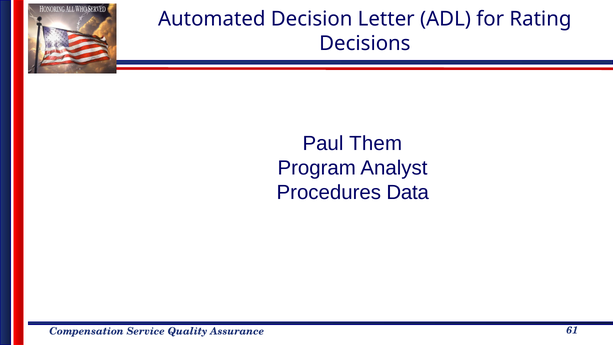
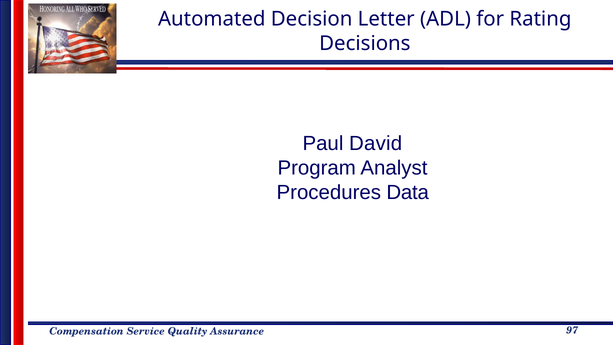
Them: Them -> David
61: 61 -> 97
